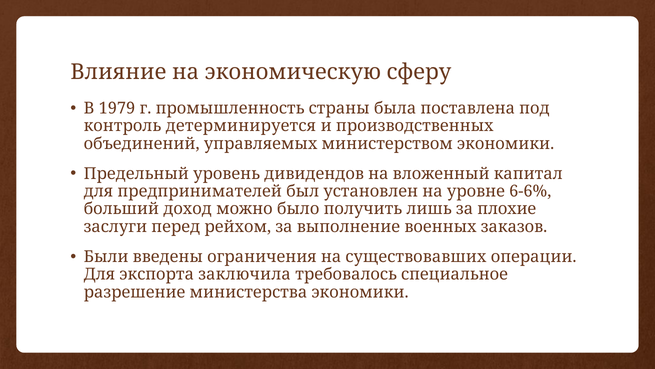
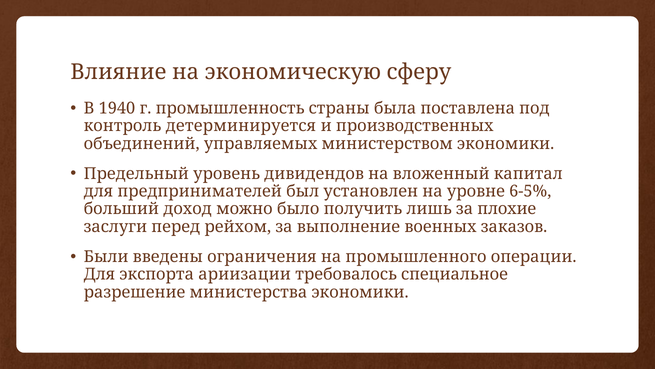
1979: 1979 -> 1940
6-6%: 6-6% -> 6-5%
существовавших: существовавших -> промышленного
заключила: заключила -> ариизации
